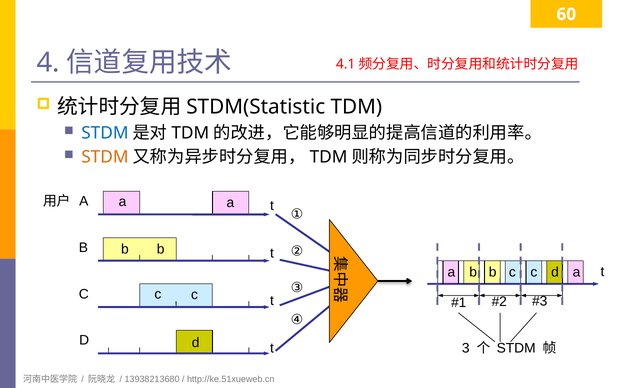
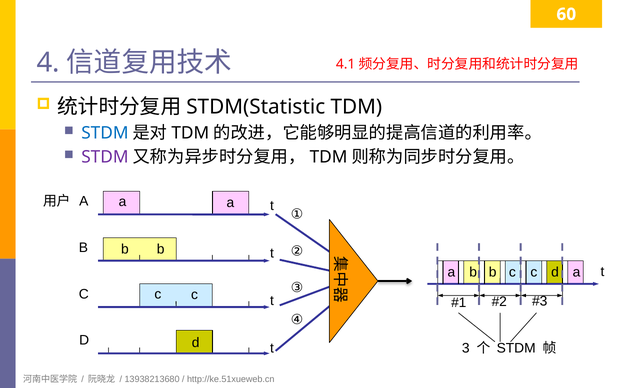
STDM at (105, 157) colour: orange -> purple
